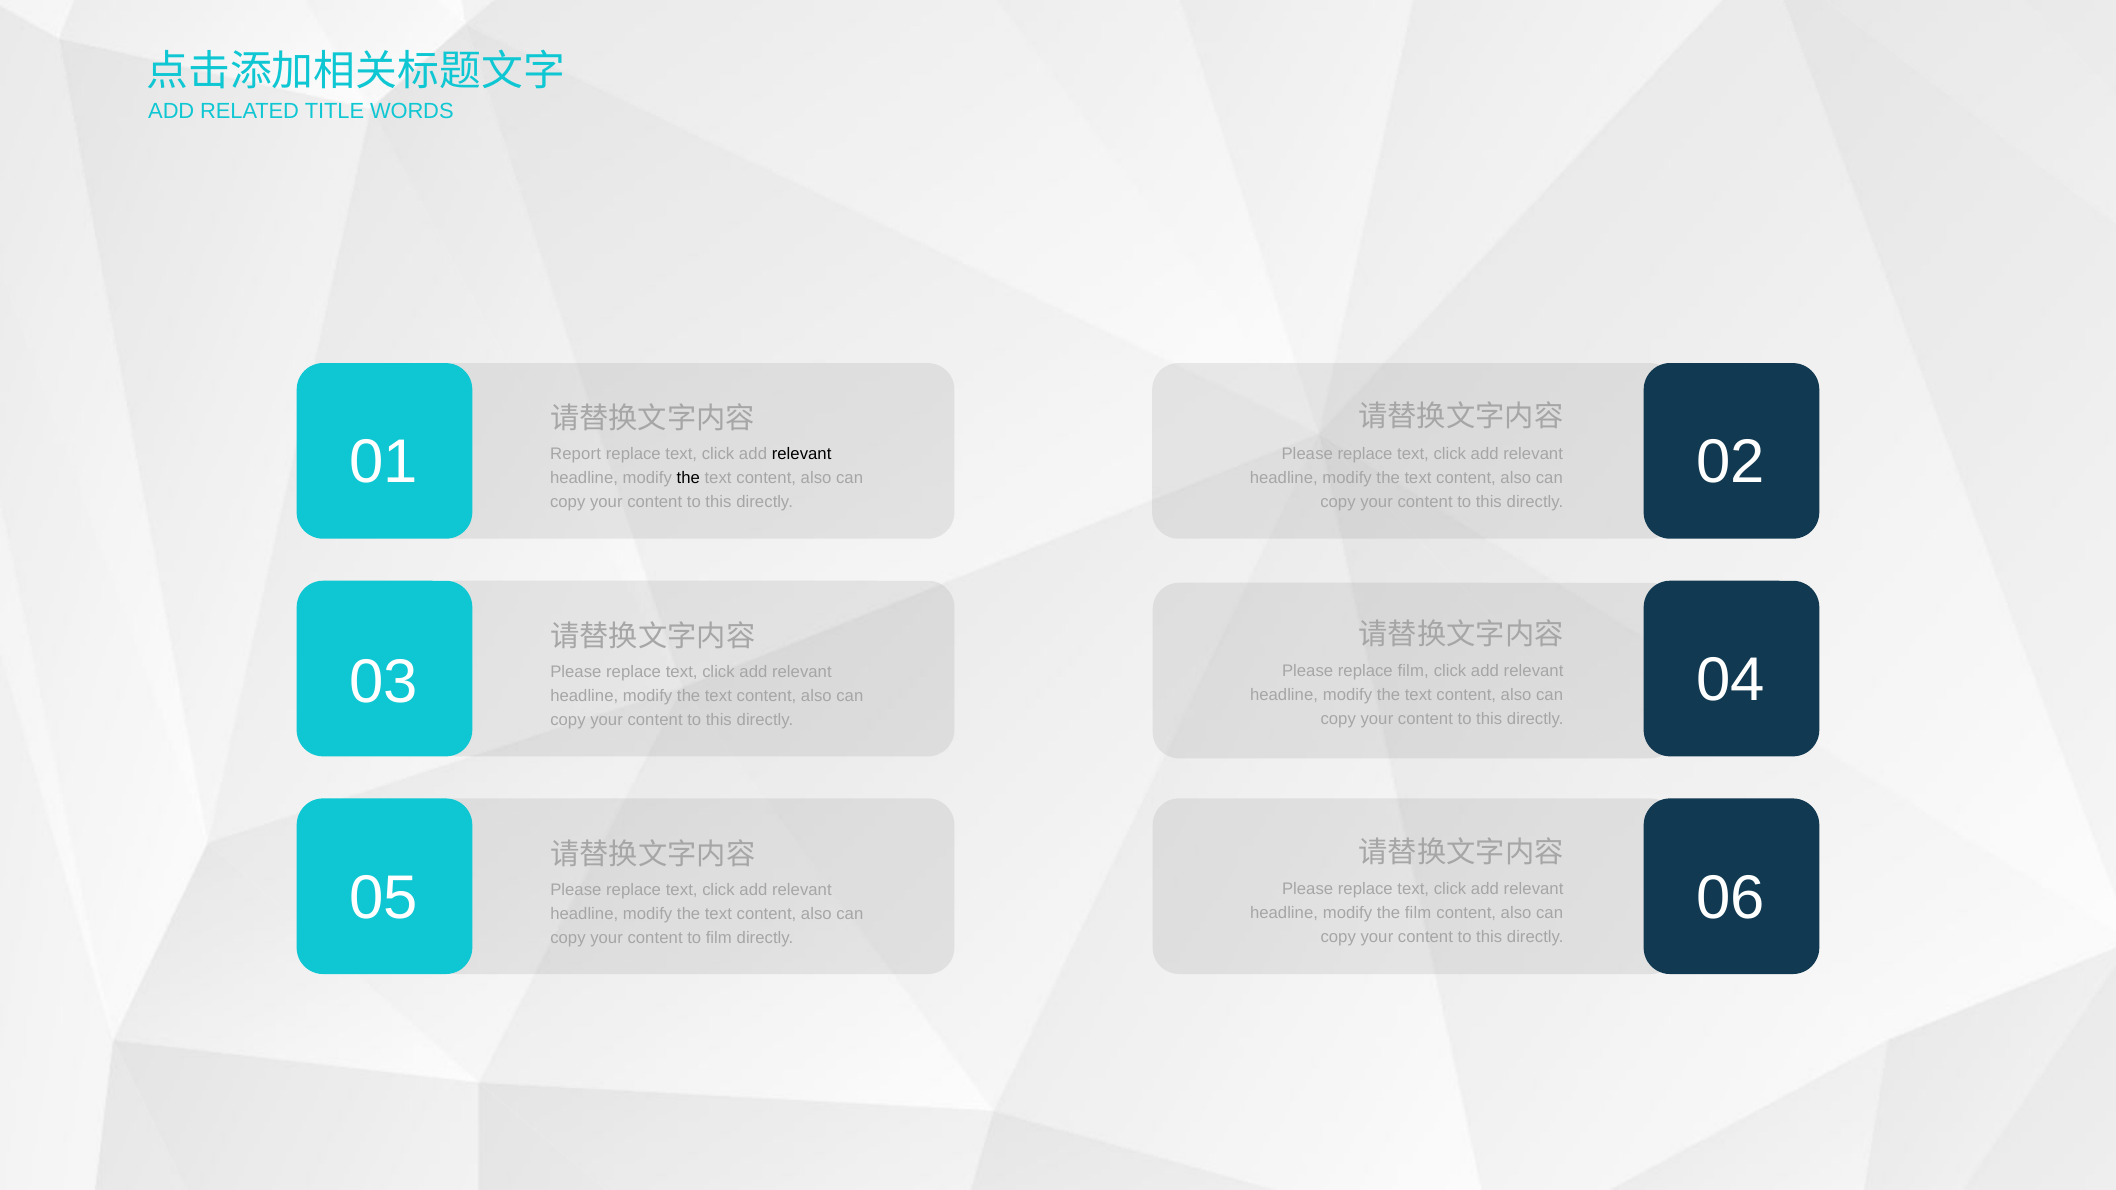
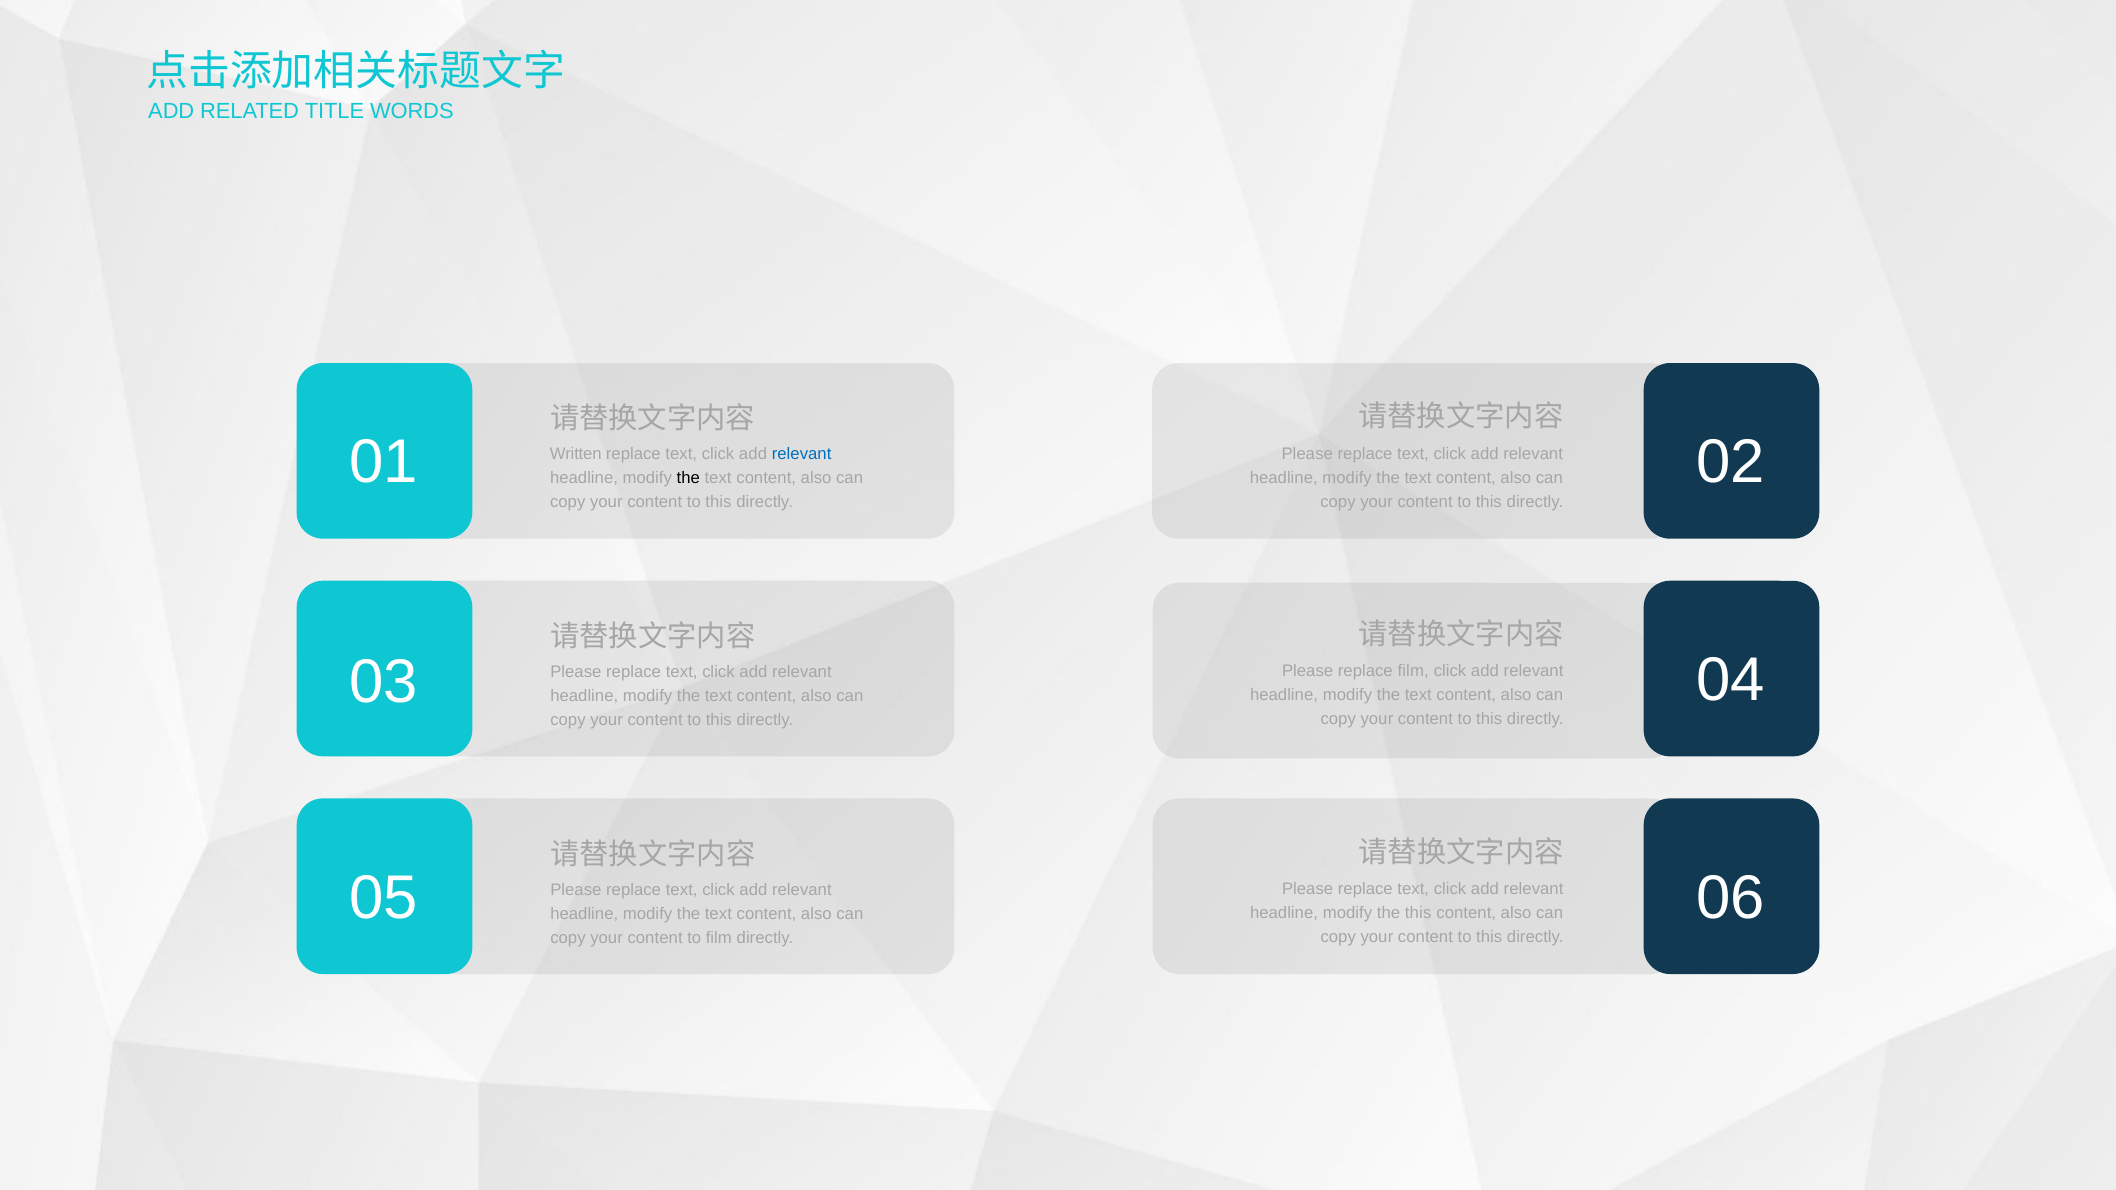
Report: Report -> Written
relevant at (802, 454) colour: black -> blue
the film: film -> this
